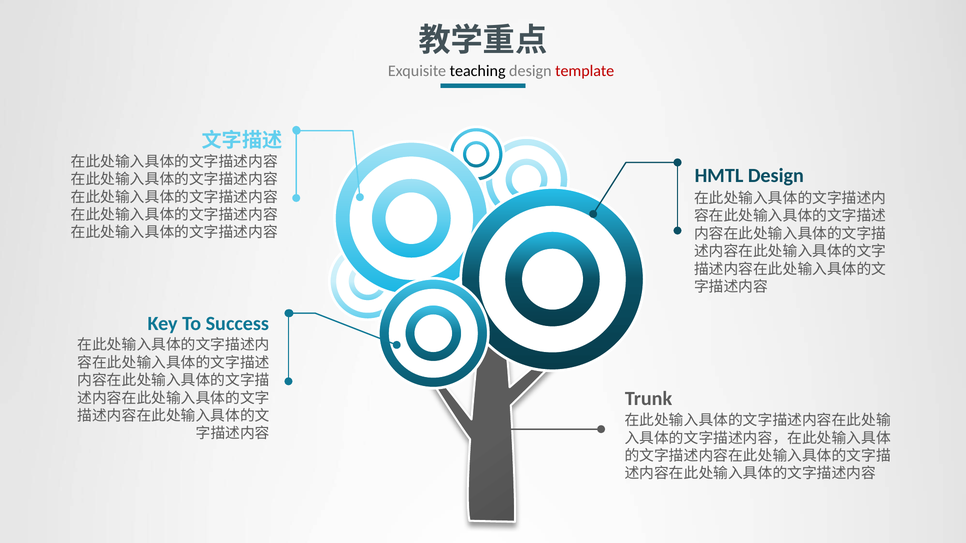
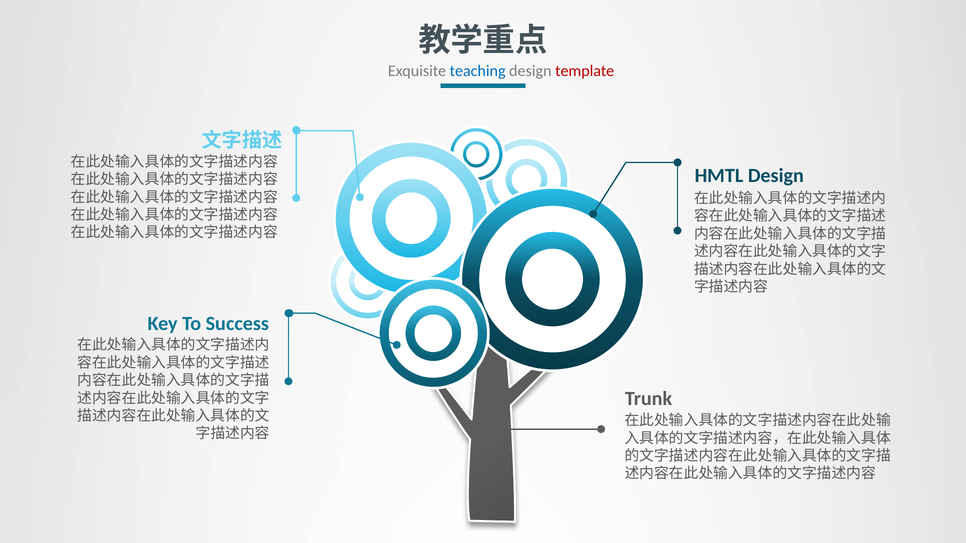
teaching colour: black -> blue
